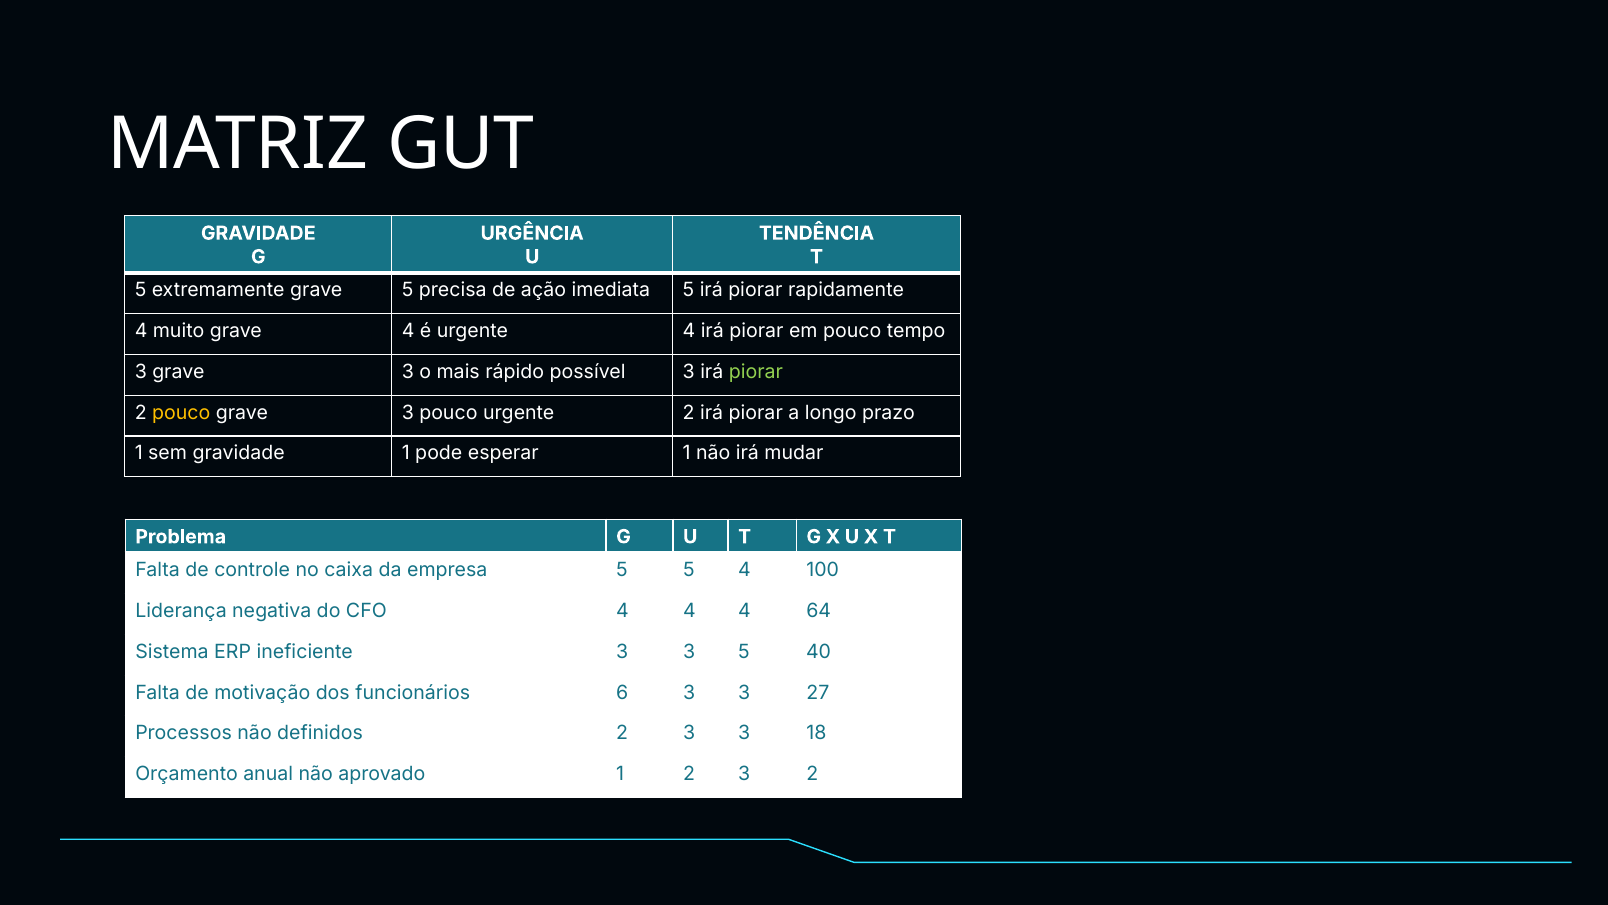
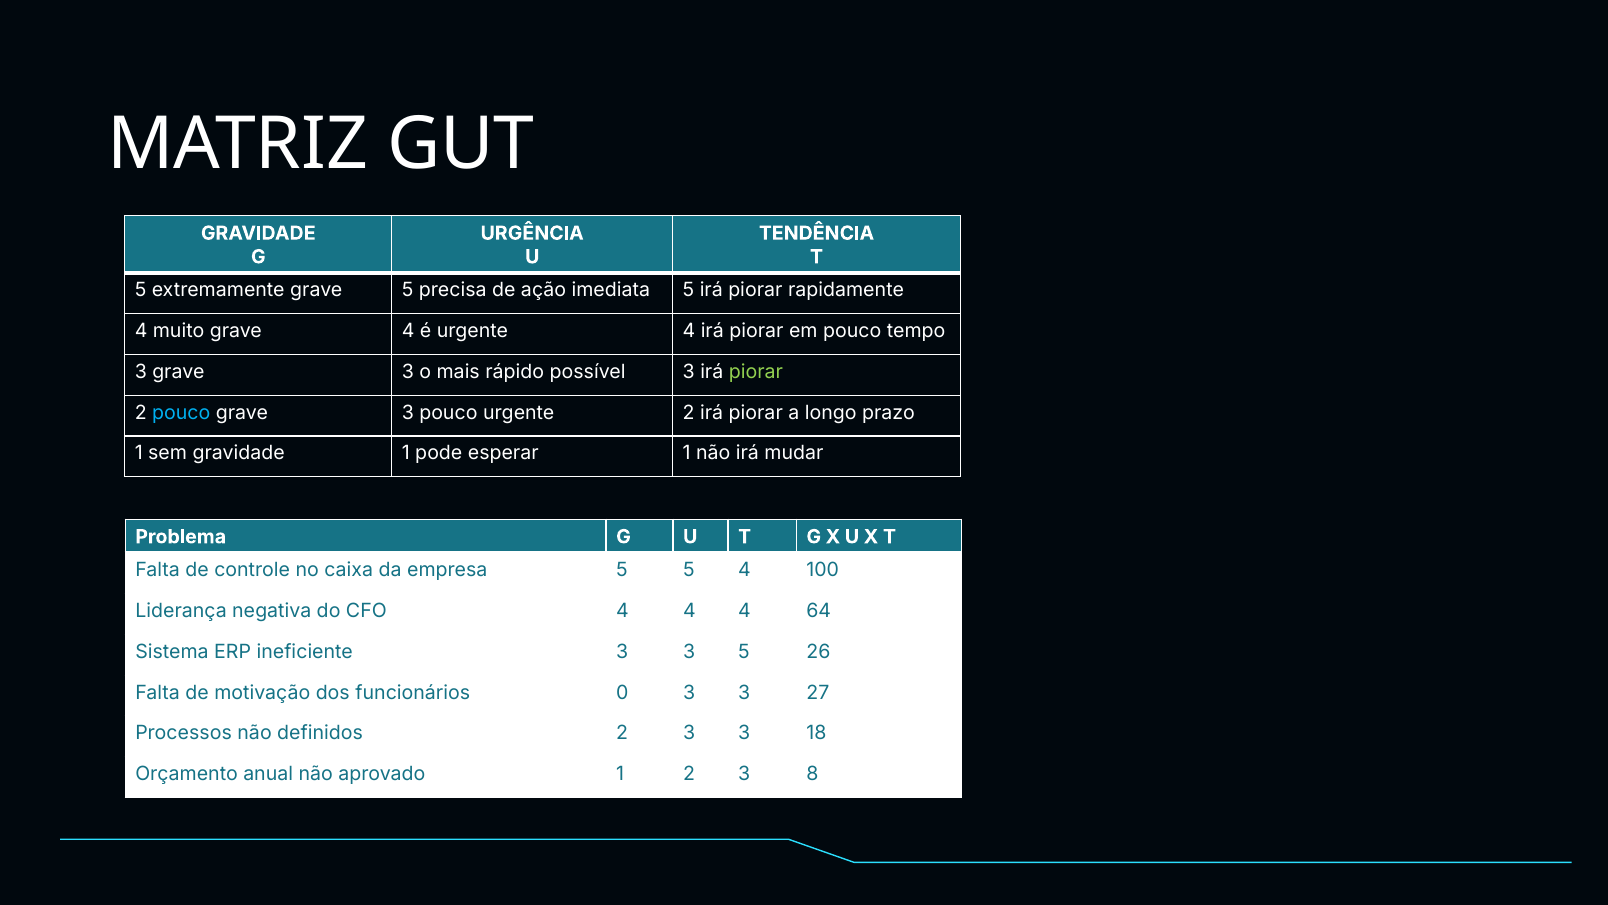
pouco at (181, 412) colour: yellow -> light blue
40: 40 -> 26
6: 6 -> 0
3 2: 2 -> 8
